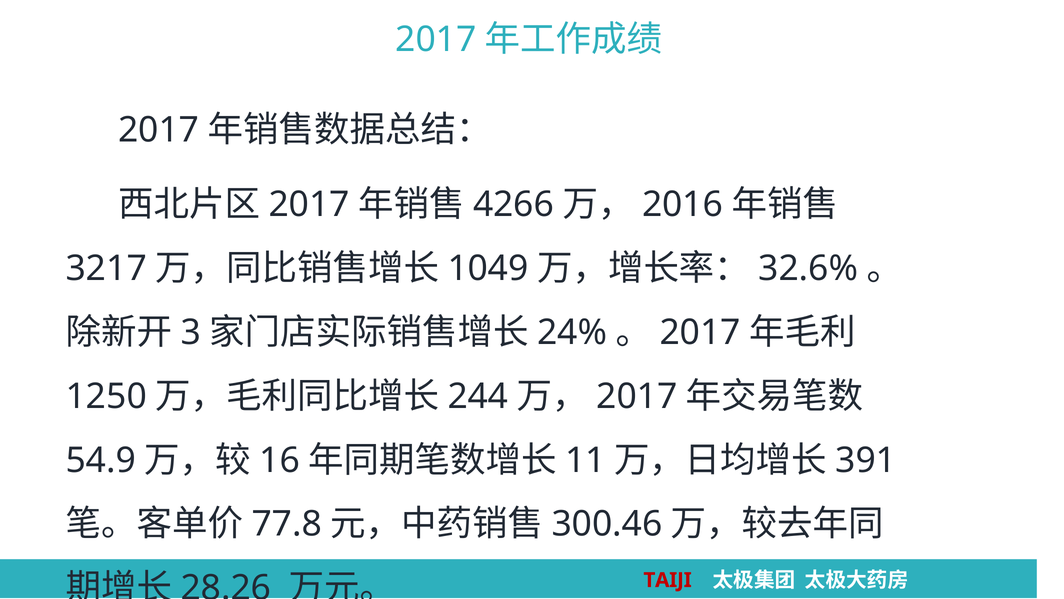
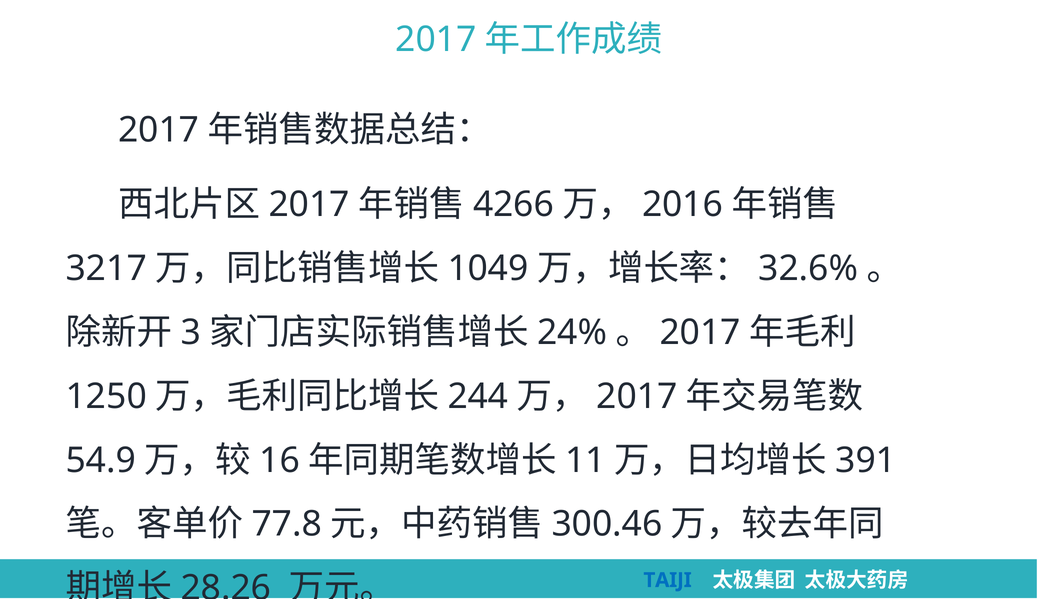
TAIJI colour: red -> blue
